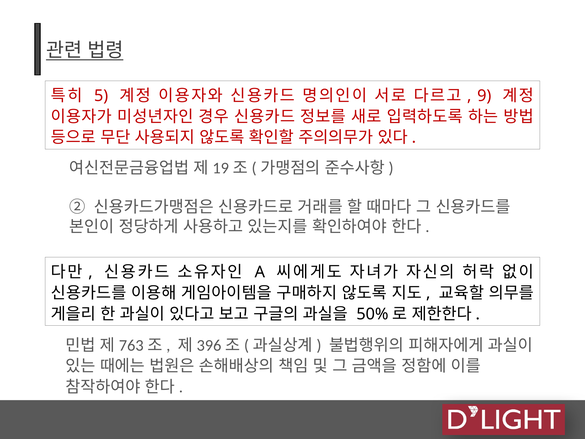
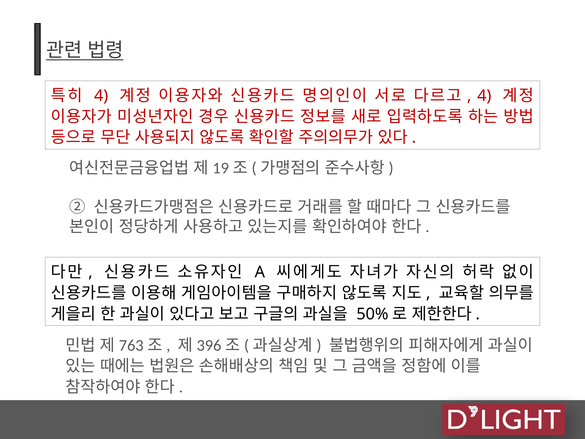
5 at (101, 96): 5 -> 4
9 at (484, 96): 9 -> 4
